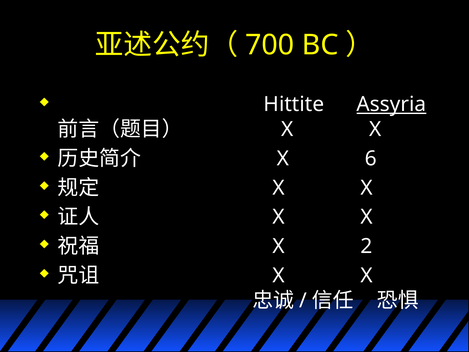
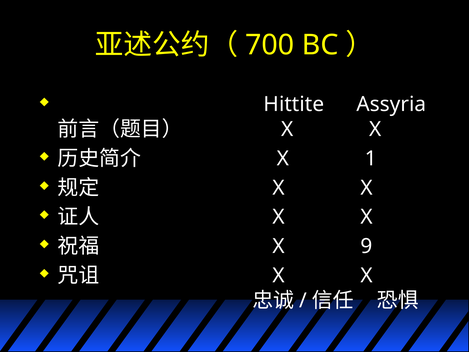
Assyria underline: present -> none
6: 6 -> 1
2: 2 -> 9
